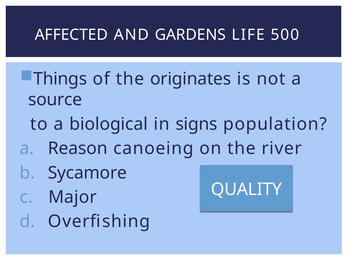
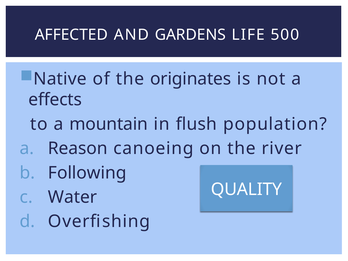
Things: Things -> Native
source: source -> effects
biological: biological -> mountain
signs: signs -> flush
Sycamore: Sycamore -> Following
Major: Major -> Water
